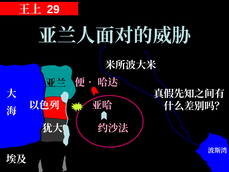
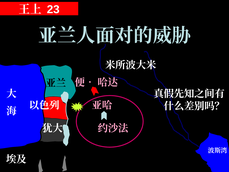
29: 29 -> 23
